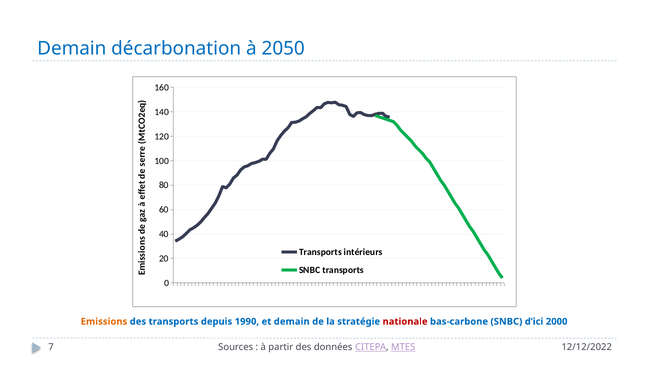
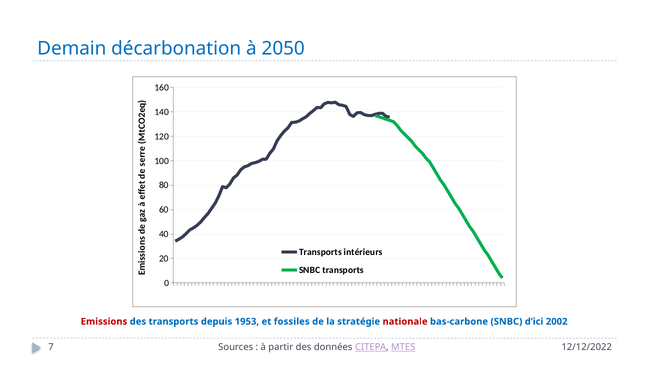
Emissions colour: orange -> red
1990: 1990 -> 1953
et demain: demain -> fossiles
2000: 2000 -> 2002
